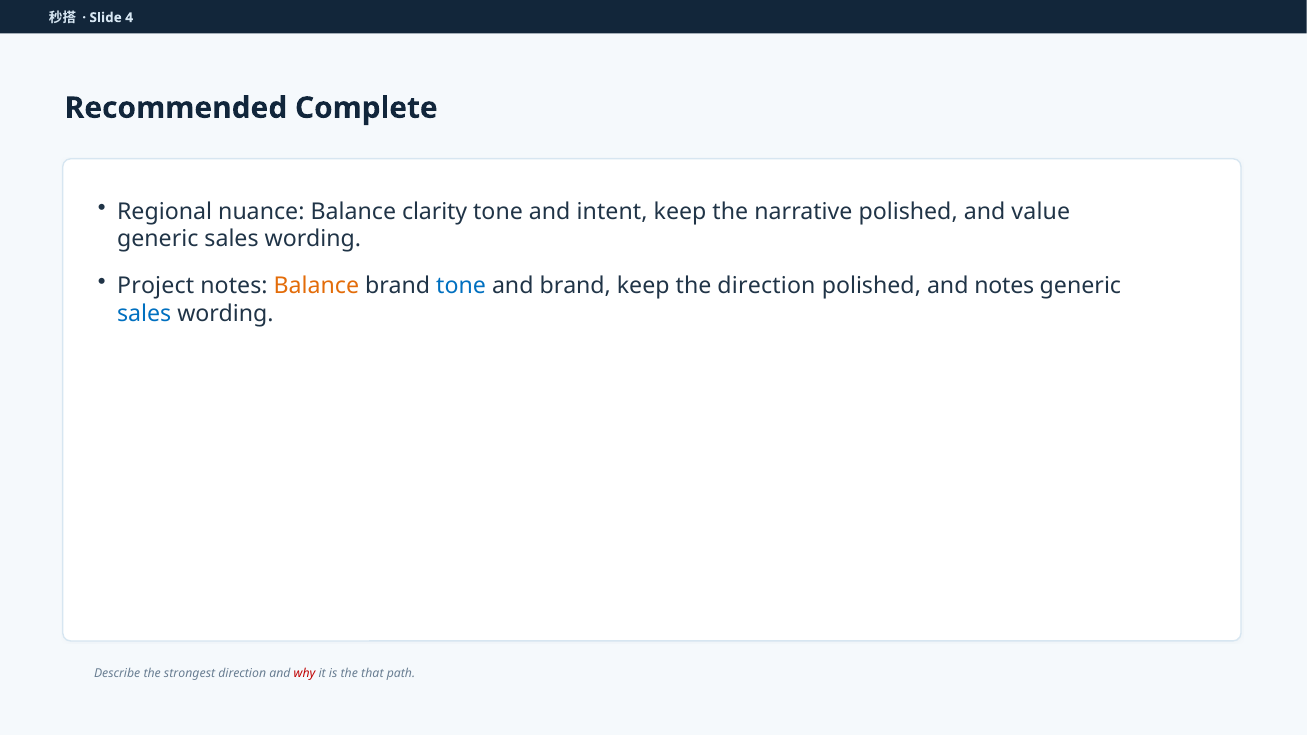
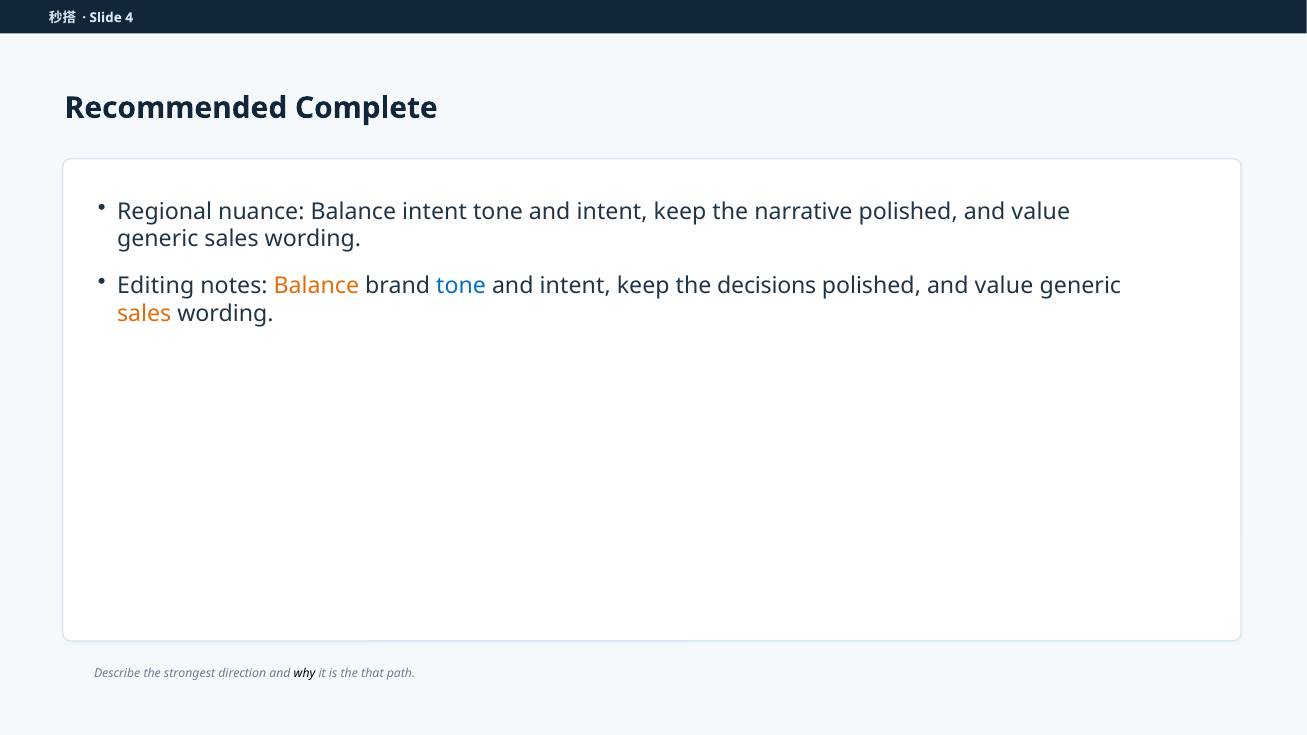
Balance clarity: clarity -> intent
Project: Project -> Editing
brand at (575, 286): brand -> intent
the direction: direction -> decisions
notes at (1004, 286): notes -> value
sales at (144, 314) colour: blue -> orange
why colour: red -> black
